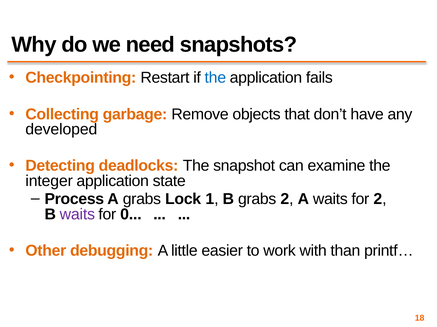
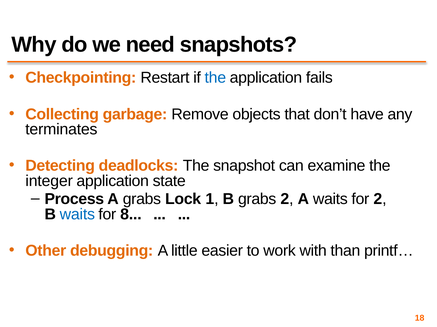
developed: developed -> terminates
waits at (77, 215) colour: purple -> blue
0: 0 -> 8
